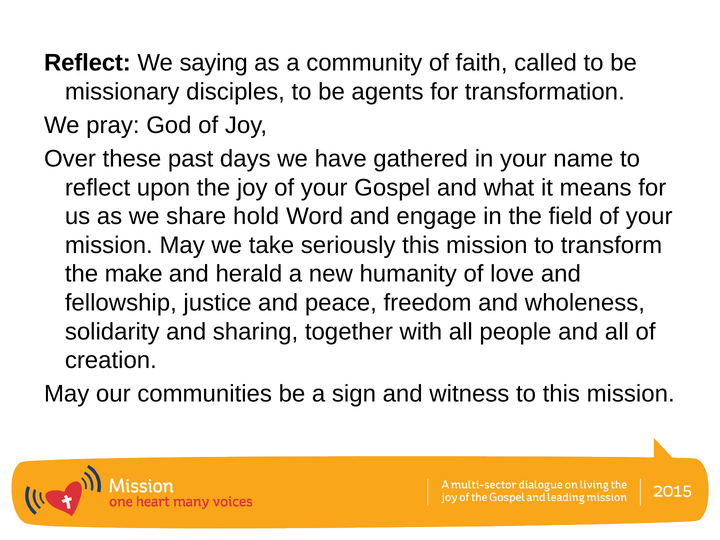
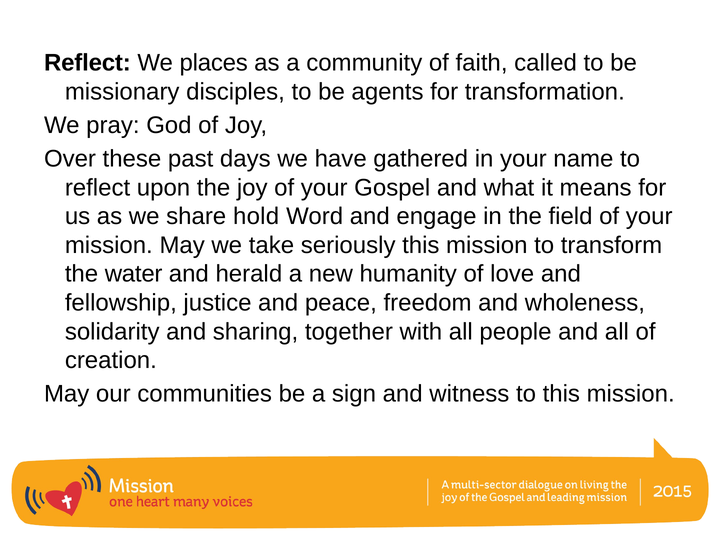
saying: saying -> places
make: make -> water
